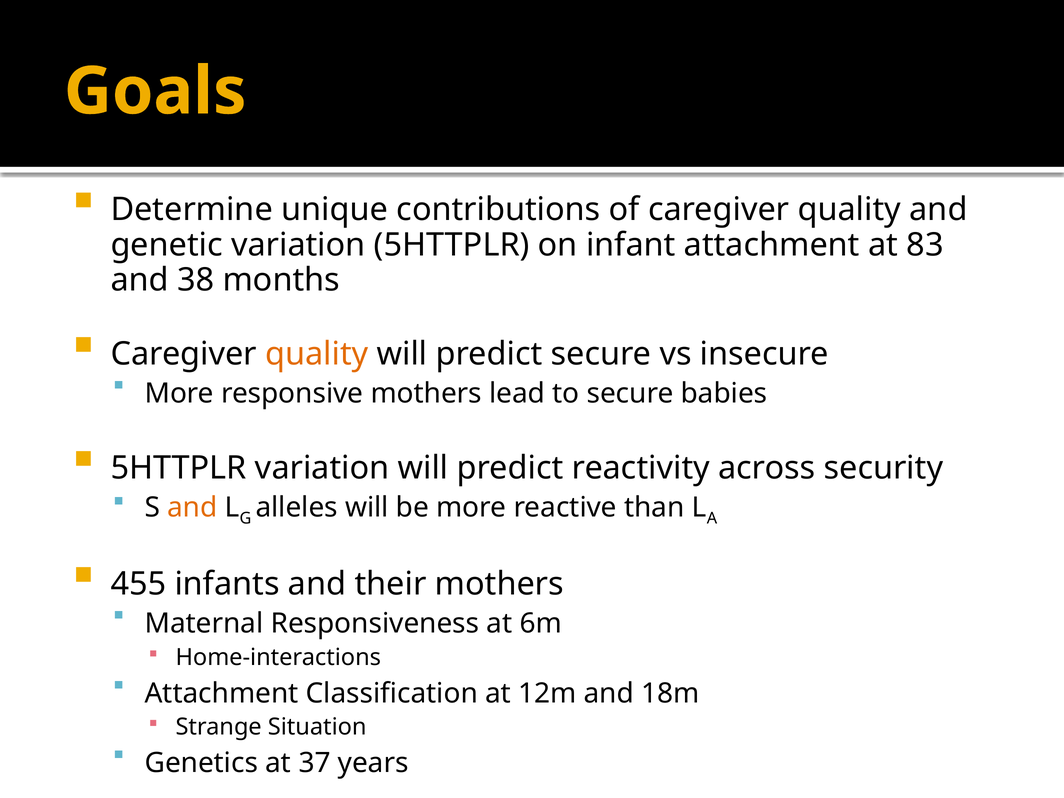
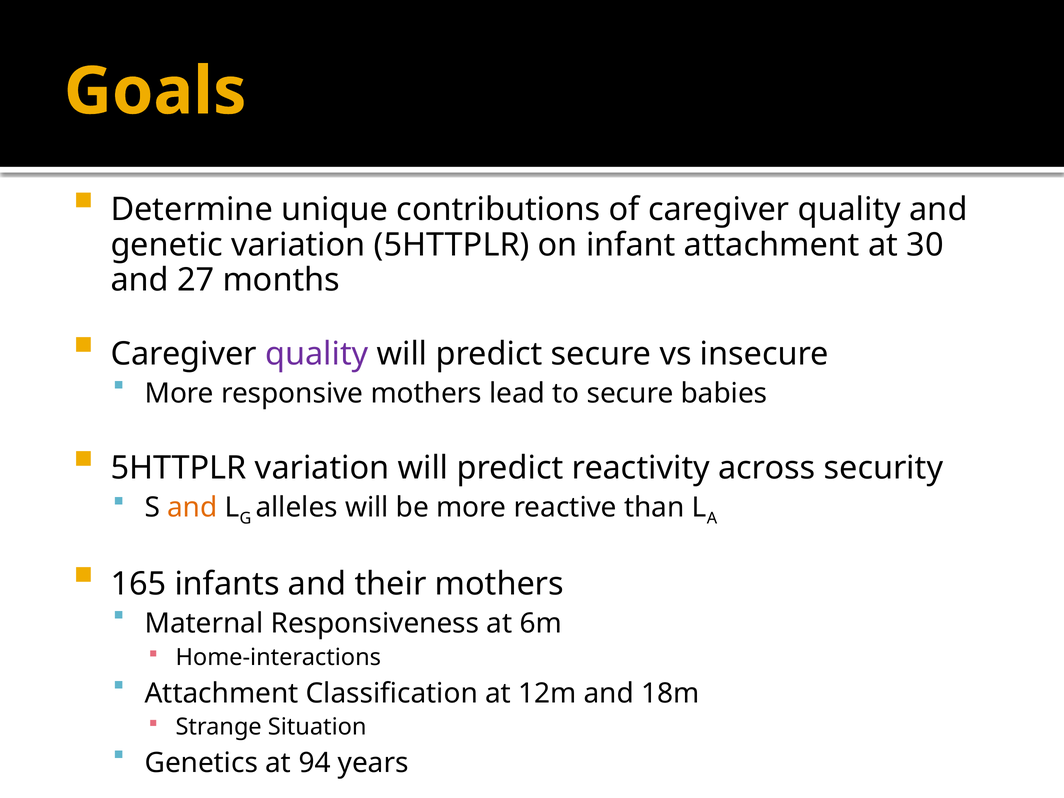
83: 83 -> 30
38: 38 -> 27
quality at (317, 354) colour: orange -> purple
455: 455 -> 165
37: 37 -> 94
